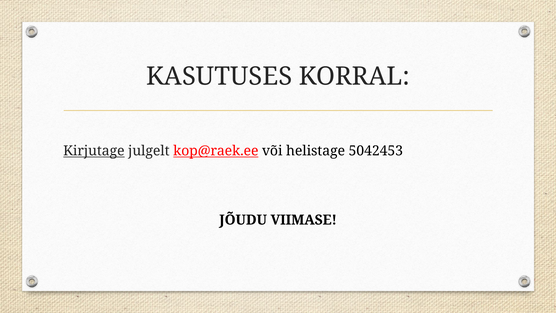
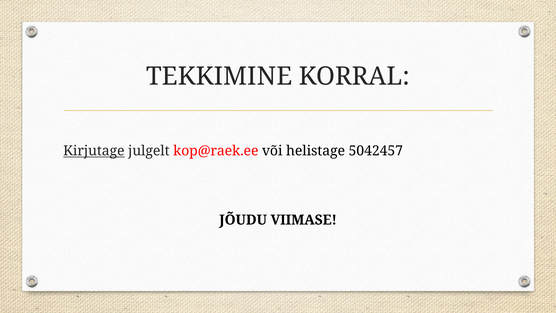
KASUTUSES: KASUTUSES -> TEKKIMINE
kop@raek.ee underline: present -> none
5042453: 5042453 -> 5042457
